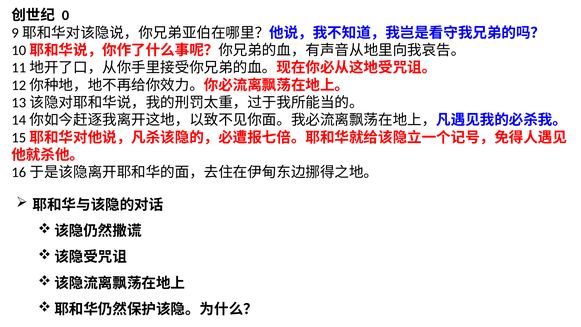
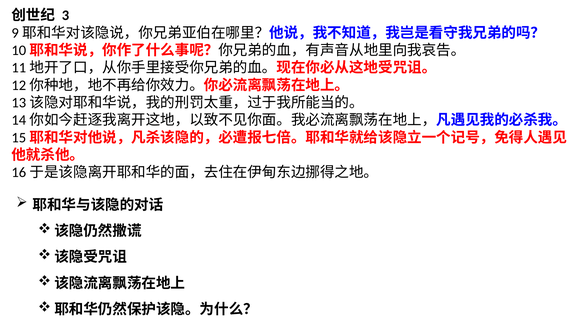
0: 0 -> 3
